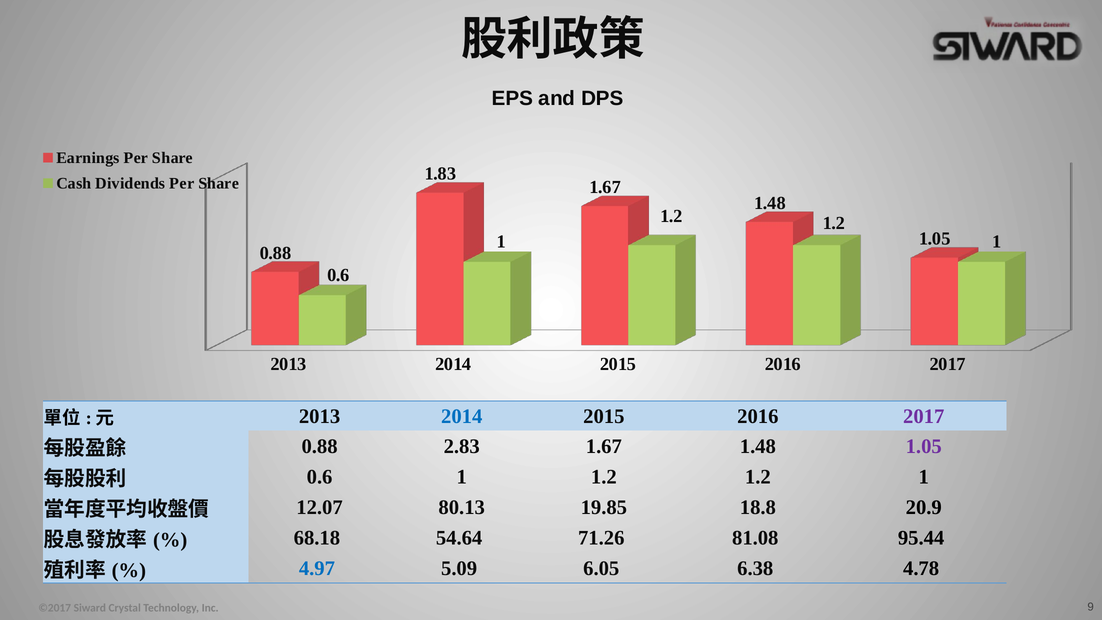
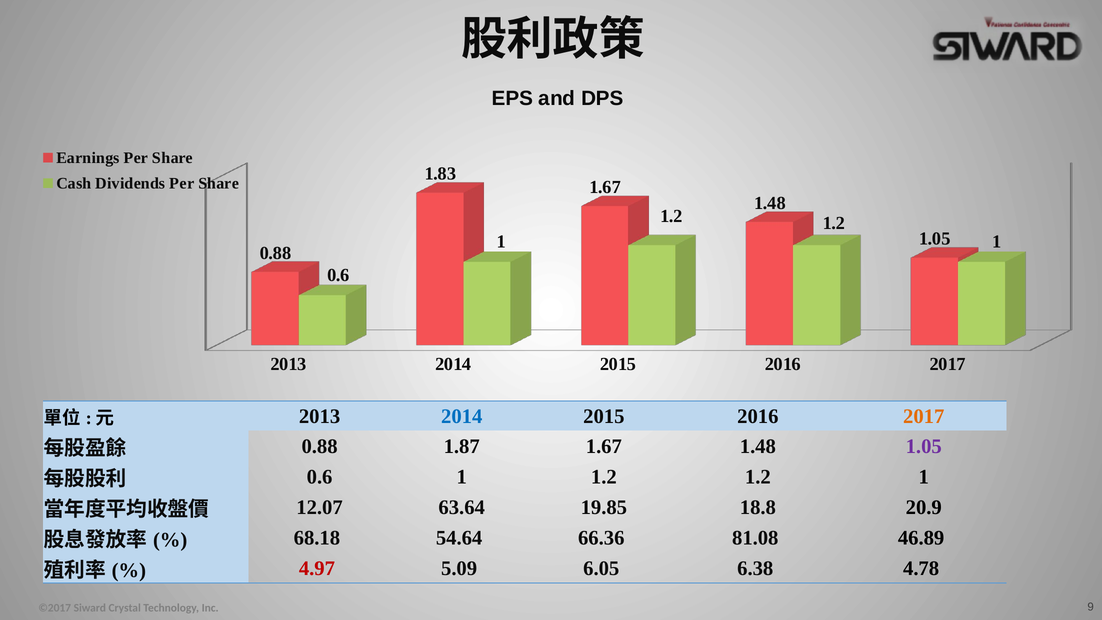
2017 at (924, 416) colour: purple -> orange
2.83: 2.83 -> 1.87
80.13: 80.13 -> 63.64
71.26: 71.26 -> 66.36
95.44: 95.44 -> 46.89
4.97 colour: blue -> red
